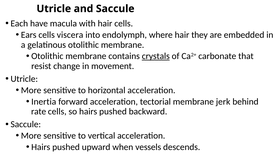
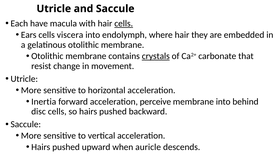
cells at (124, 24) underline: none -> present
tectorial: tectorial -> perceive
membrane jerk: jerk -> into
rate: rate -> disc
vessels: vessels -> auricle
